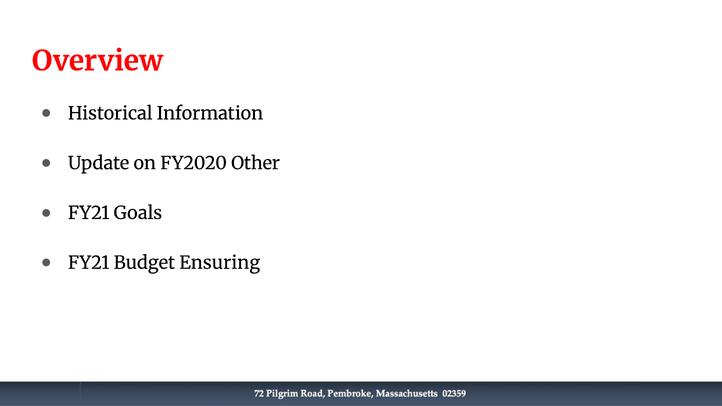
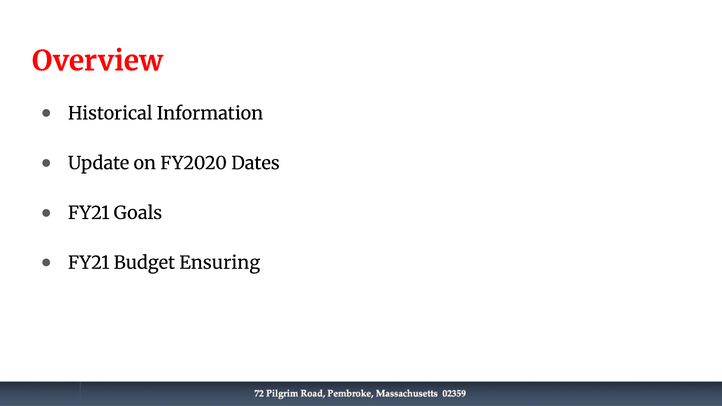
Other: Other -> Dates
